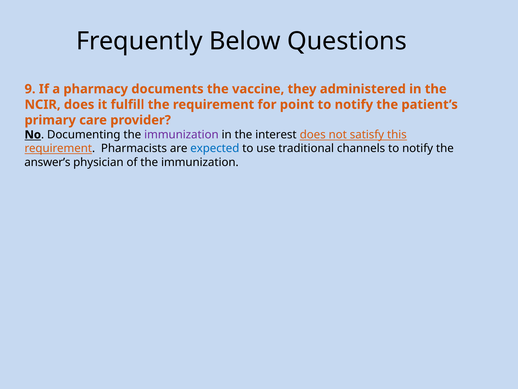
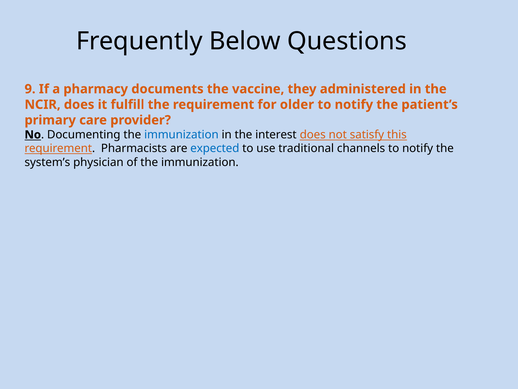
point: point -> older
immunization at (181, 135) colour: purple -> blue
answer’s: answer’s -> system’s
